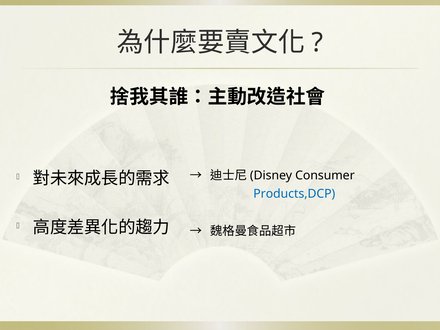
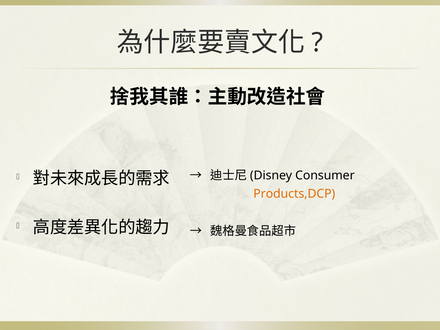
Products,DCP colour: blue -> orange
